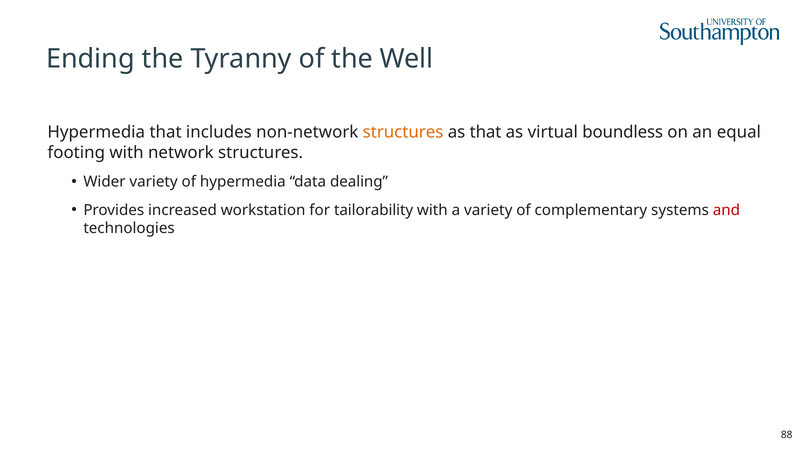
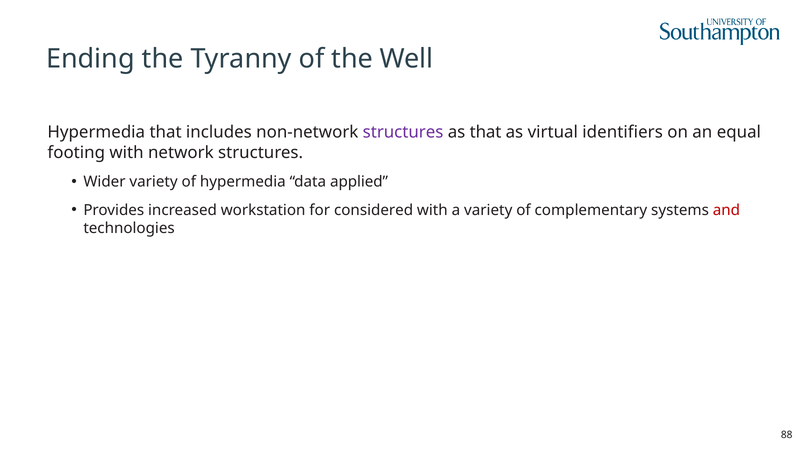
structures at (403, 132) colour: orange -> purple
boundless: boundless -> identifiers
dealing: dealing -> applied
tailorability: tailorability -> considered
